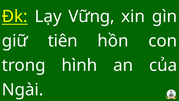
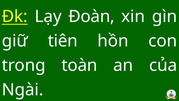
Vững: Vững -> Đoàn
hình: hình -> toàn
